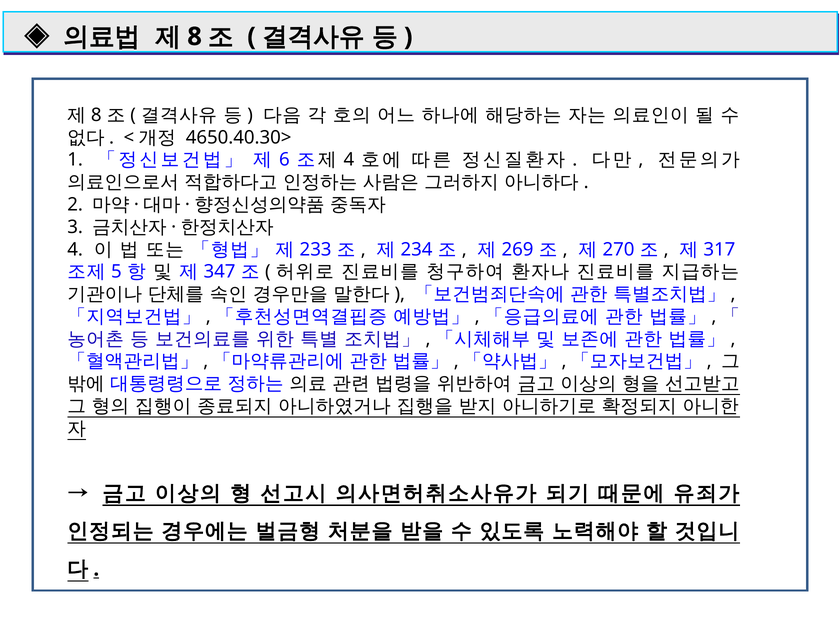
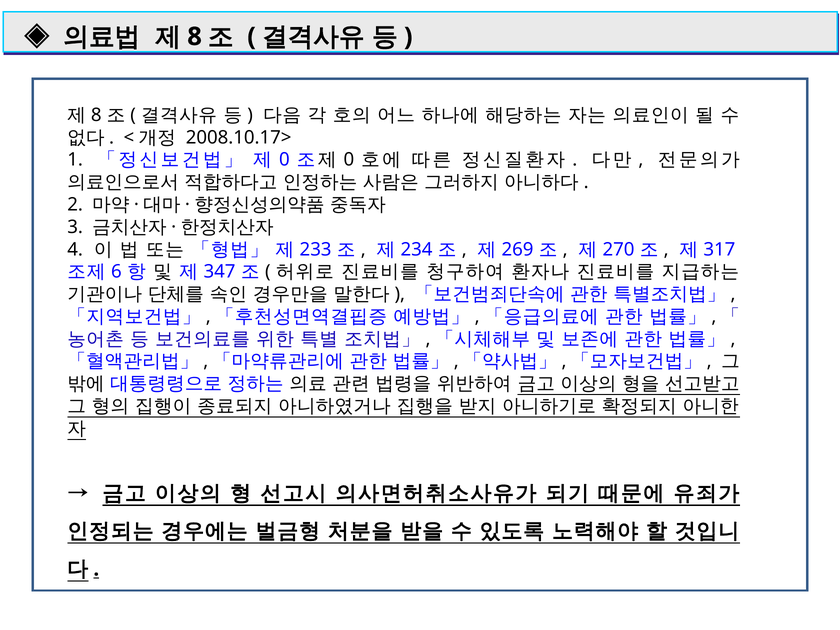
4650.40.30>: 4650.40.30> -> 2008.10.17>
6 at (284, 160): 6 -> 0
4 at (349, 160): 4 -> 0
5: 5 -> 6
